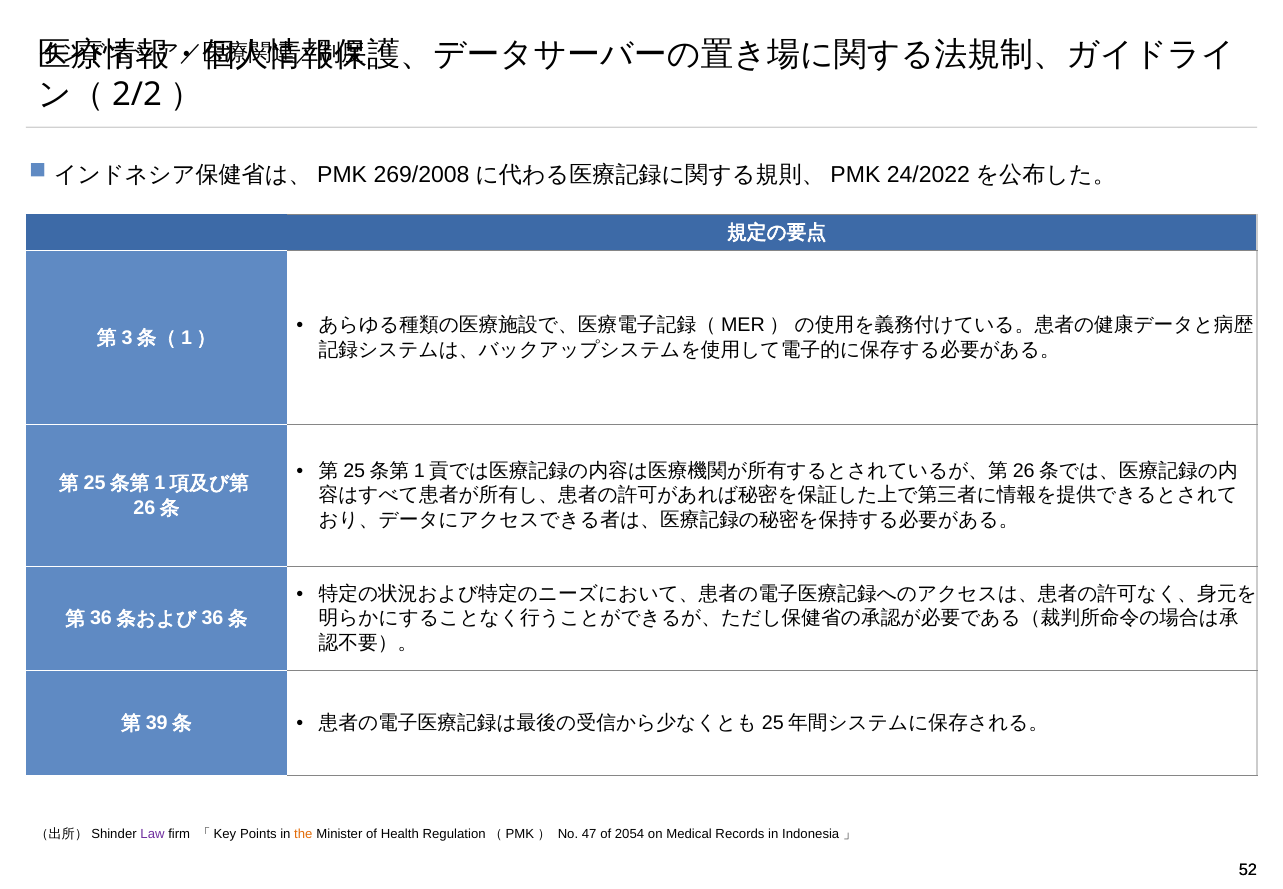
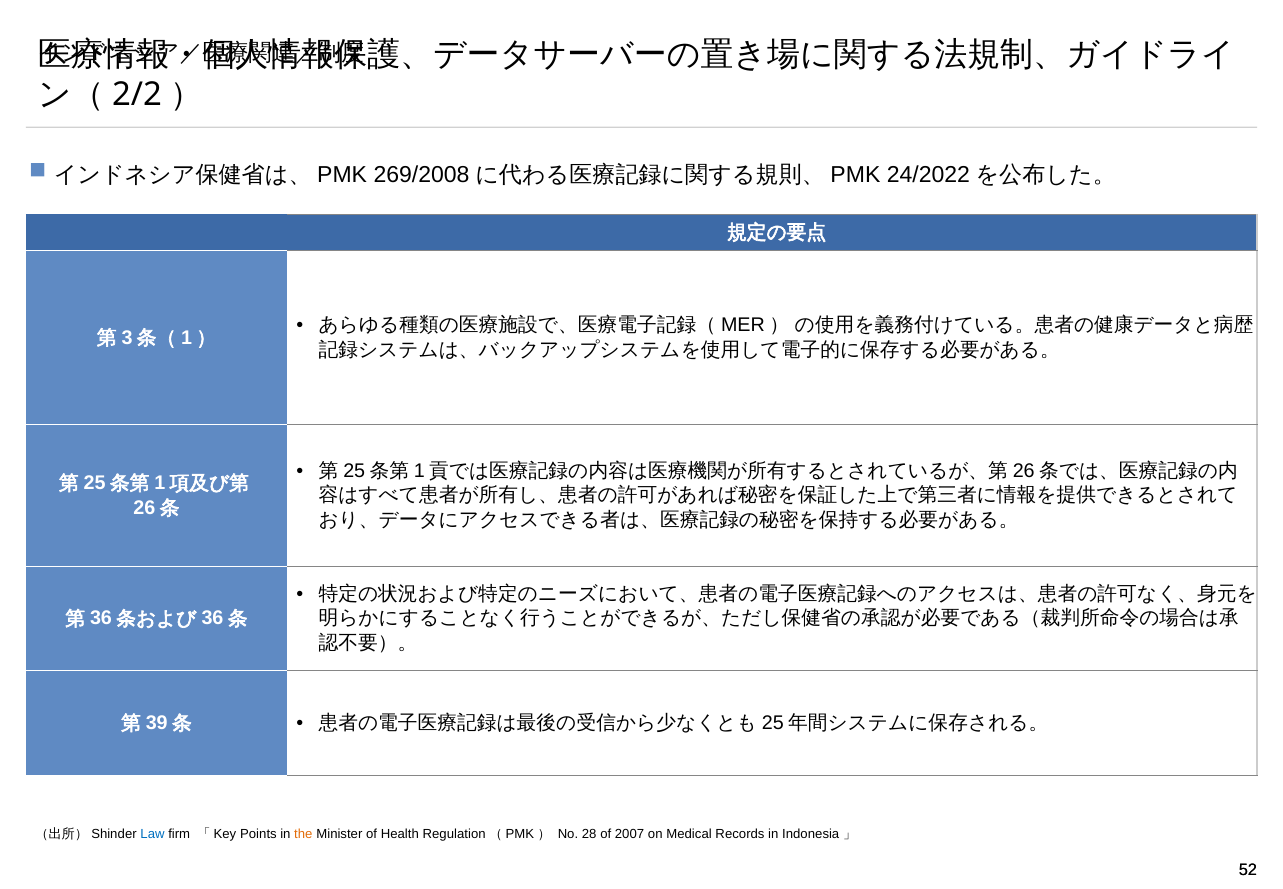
Law colour: purple -> blue
47: 47 -> 28
2054: 2054 -> 2007
